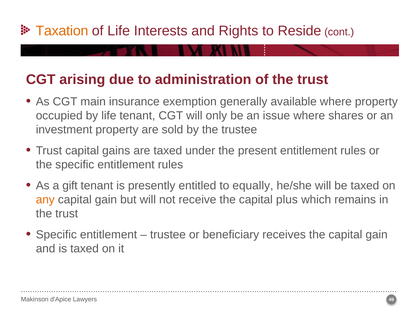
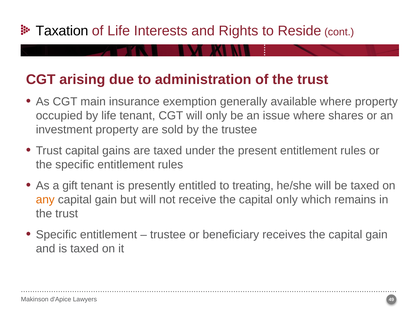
Taxation colour: orange -> black
equally: equally -> treating
capital plus: plus -> only
